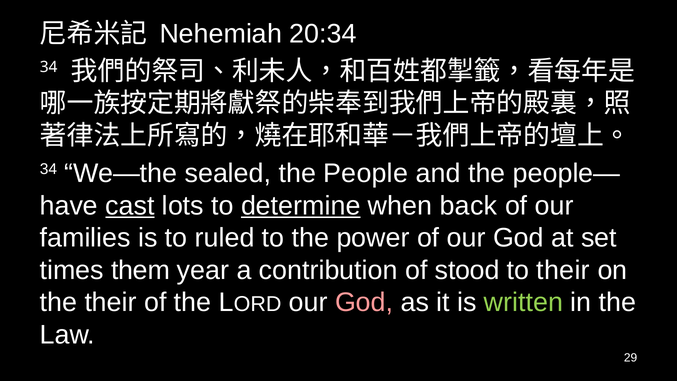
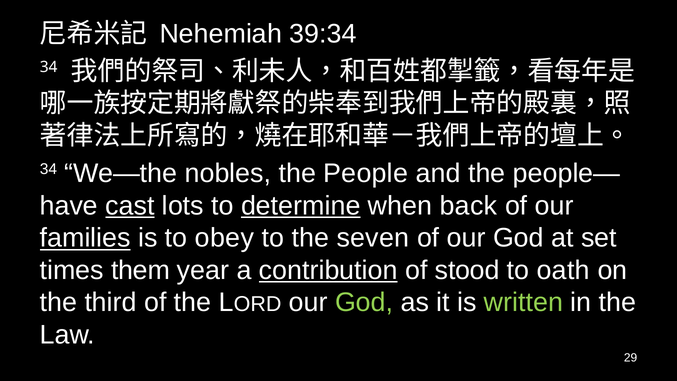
20:34: 20:34 -> 39:34
sealed: sealed -> nobles
families underline: none -> present
ruled: ruled -> obey
power: power -> seven
contribution underline: none -> present
to their: their -> oath
the their: their -> third
God at (364, 302) colour: pink -> light green
